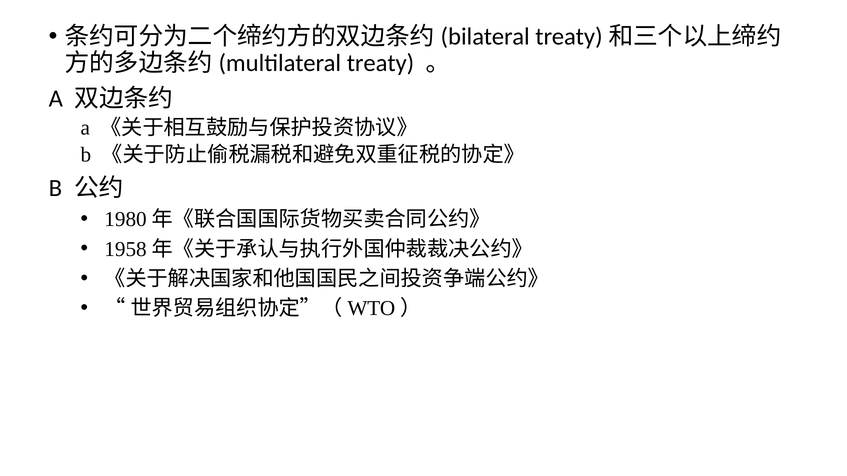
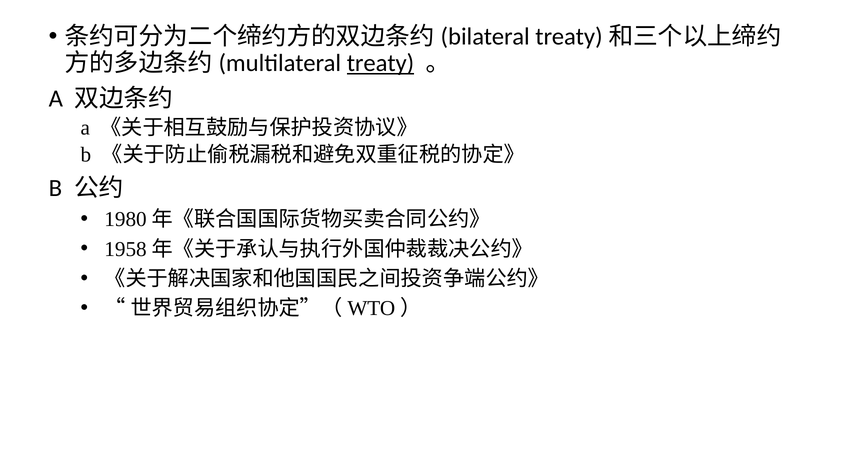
treaty underline: none -> present
